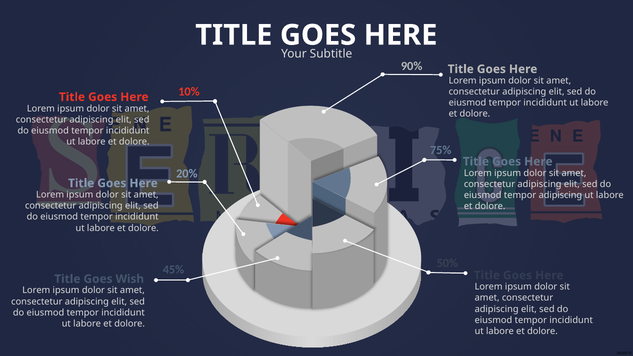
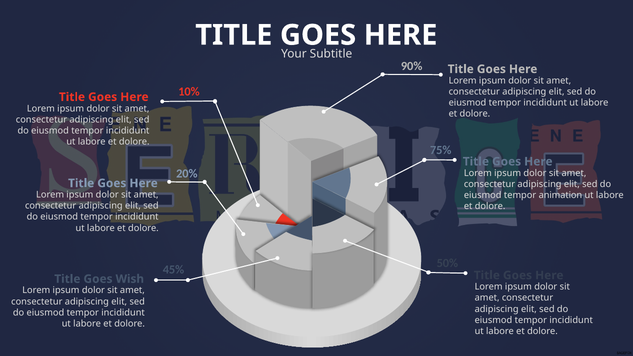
tempor adipiscing: adipiscing -> animation
